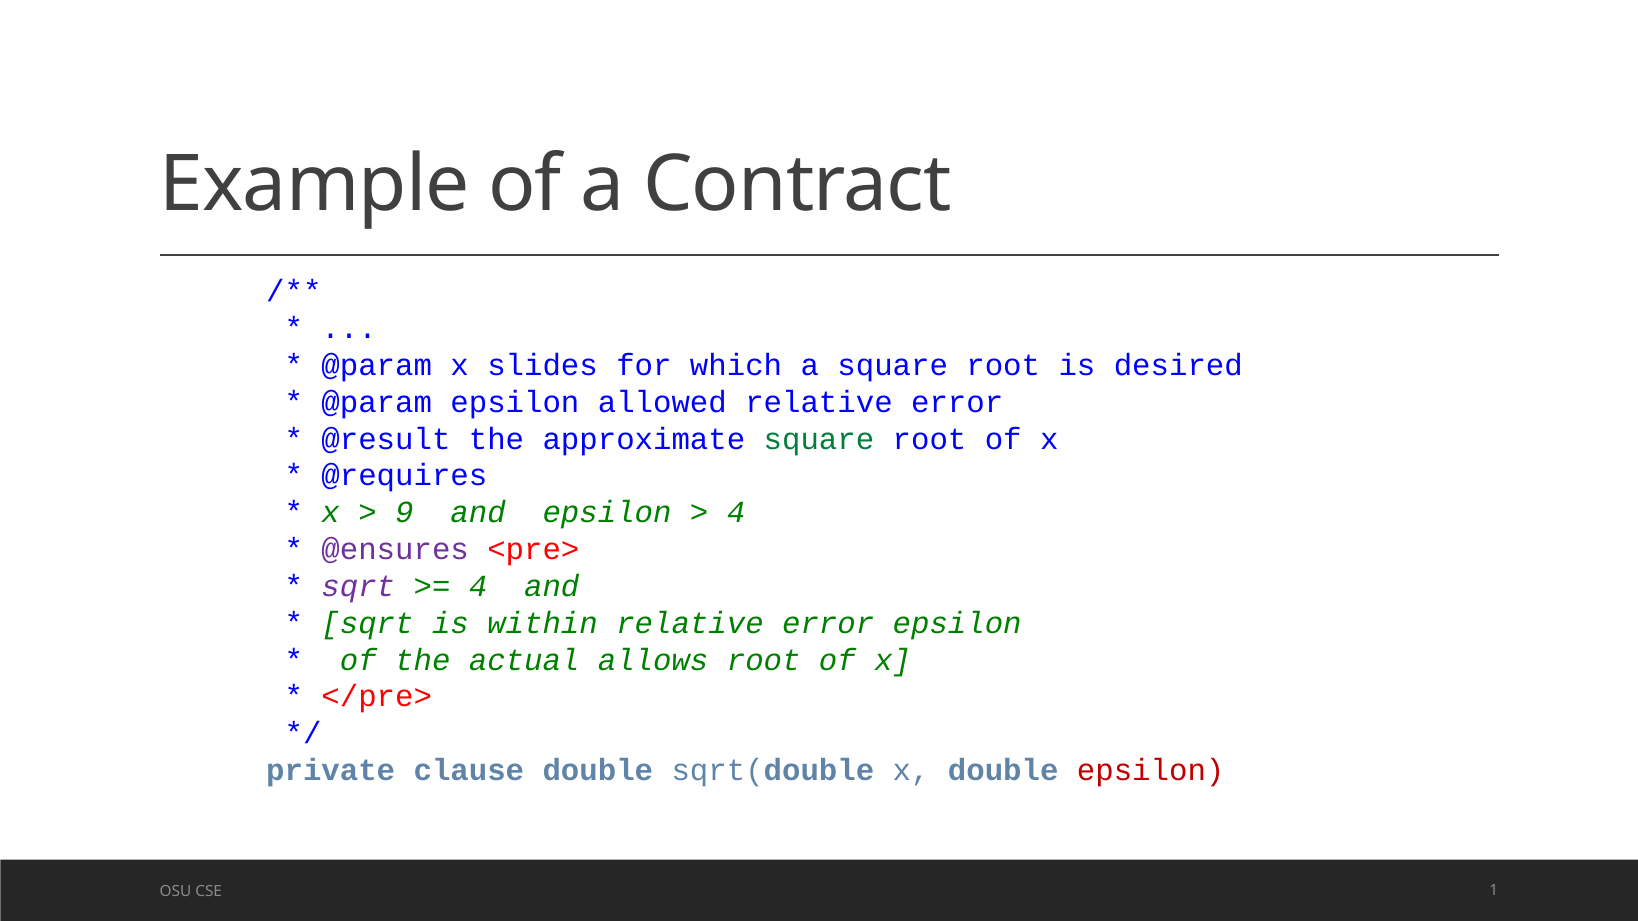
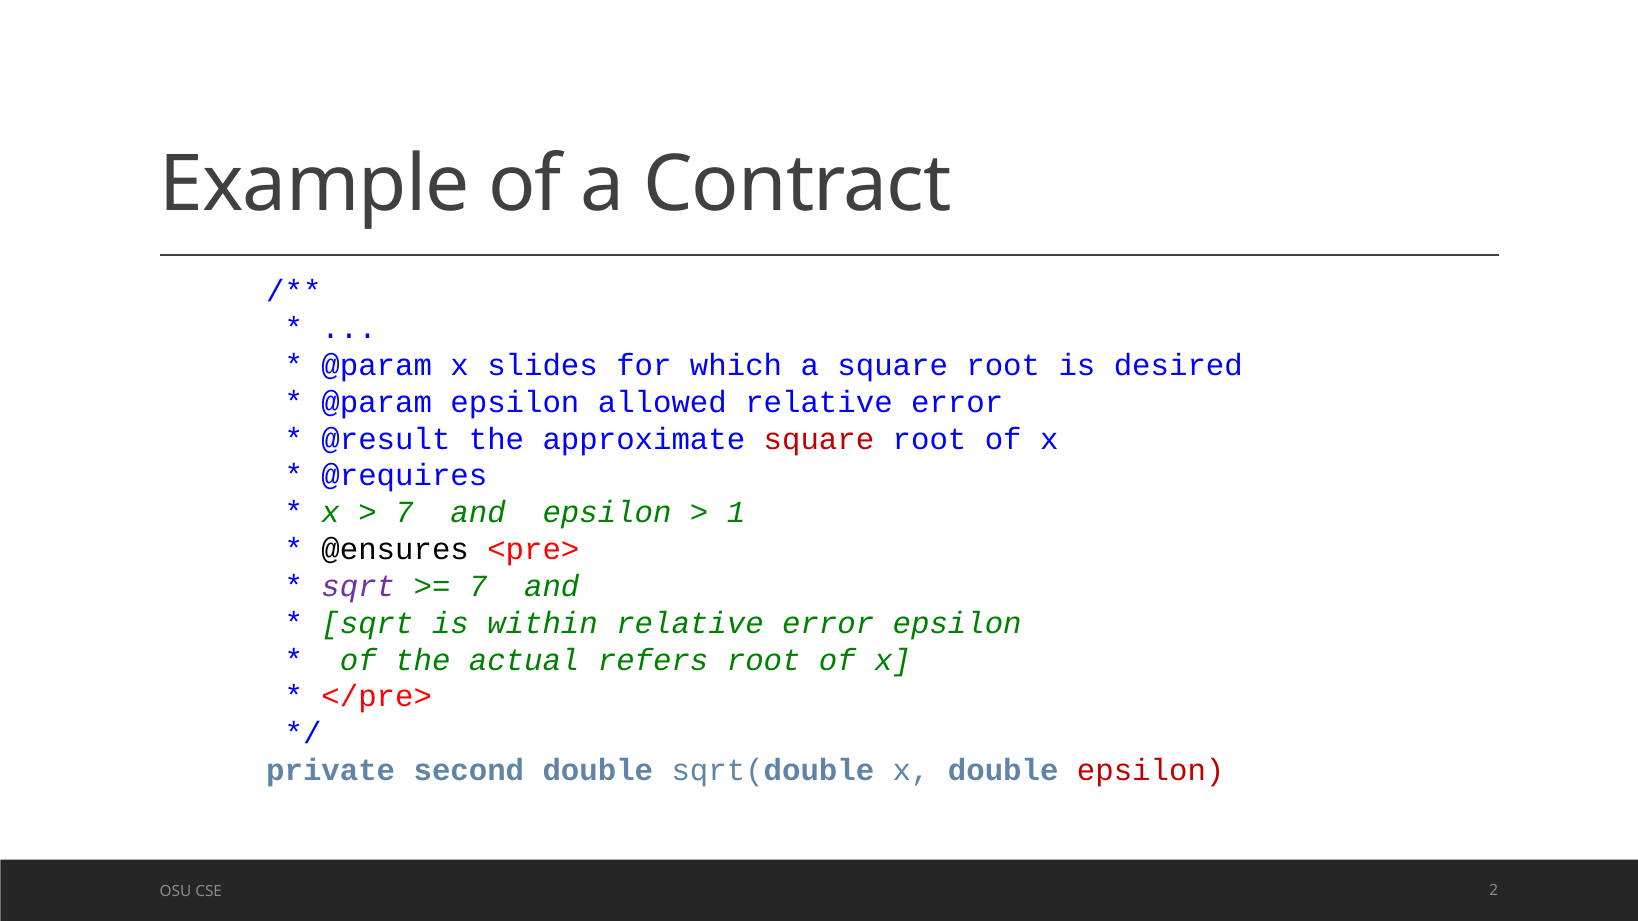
square at (819, 439) colour: green -> red
9 at (404, 513): 9 -> 7
4 at (736, 513): 4 -> 1
@ensures colour: purple -> black
4 at (478, 587): 4 -> 7
allows: allows -> refers
clause: clause -> second
1: 1 -> 2
